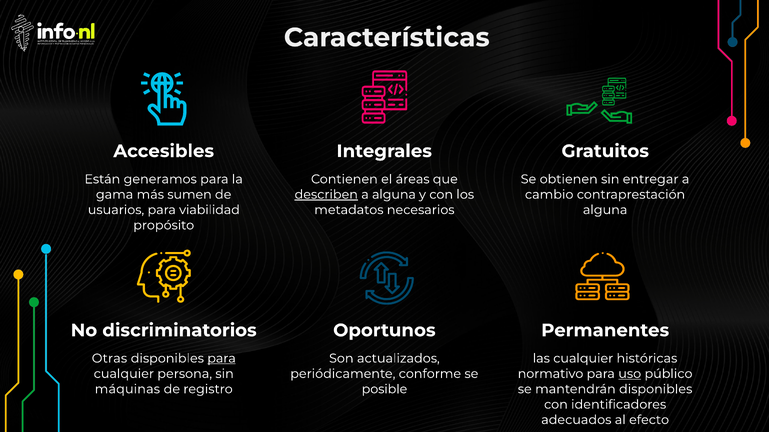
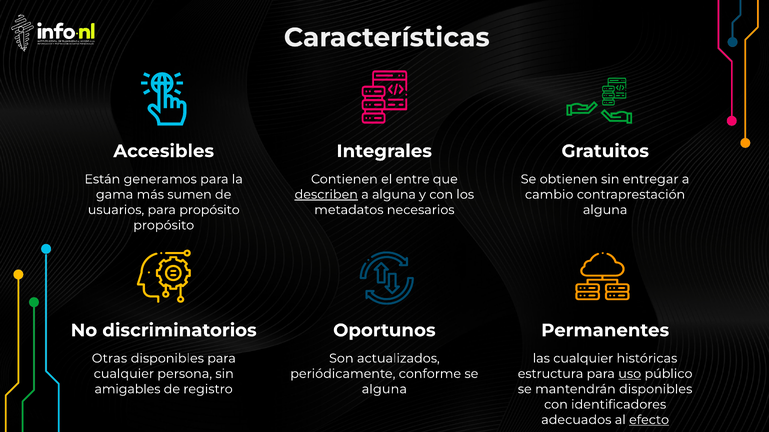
áreas: áreas -> entre
para viabilidad: viabilidad -> propósito
para at (222, 359) underline: present -> none
normativo: normativo -> estructura
máquinas: máquinas -> amigables
posible at (384, 390): posible -> alguna
efecto underline: none -> present
